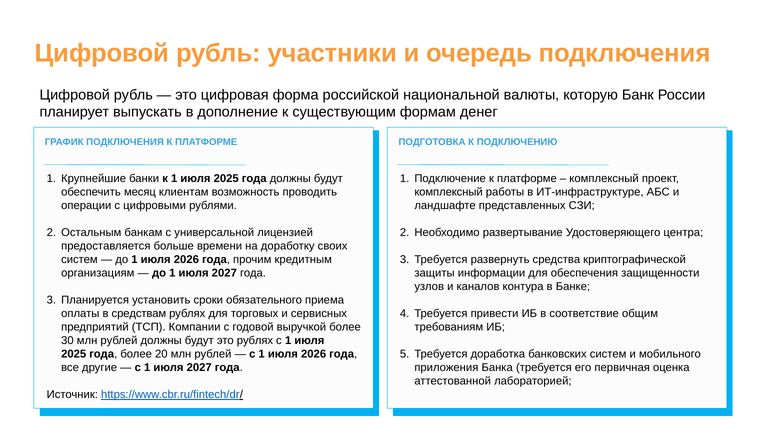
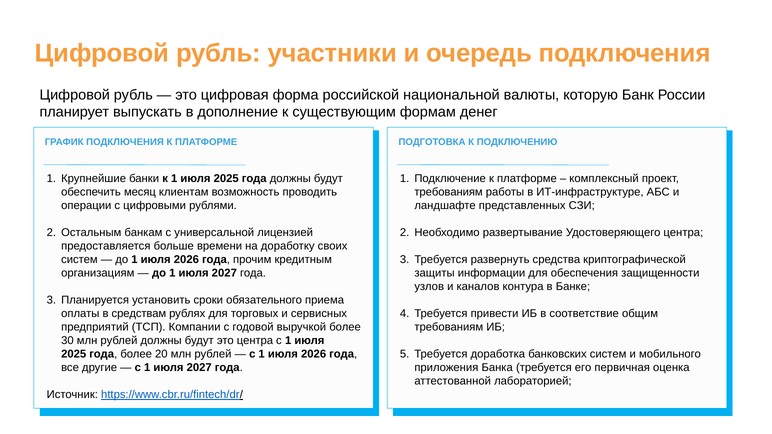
комплексный at (449, 192): комплексный -> требованиям
это рублях: рублях -> центра
